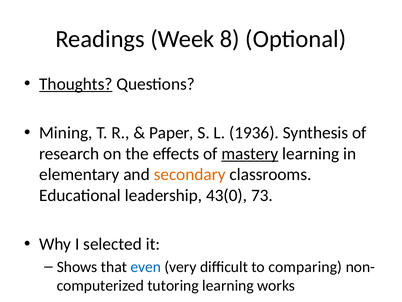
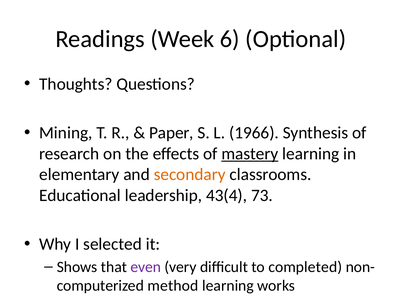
8: 8 -> 6
Thoughts underline: present -> none
1936: 1936 -> 1966
43(0: 43(0 -> 43(4
even colour: blue -> purple
comparing: comparing -> completed
tutoring: tutoring -> method
